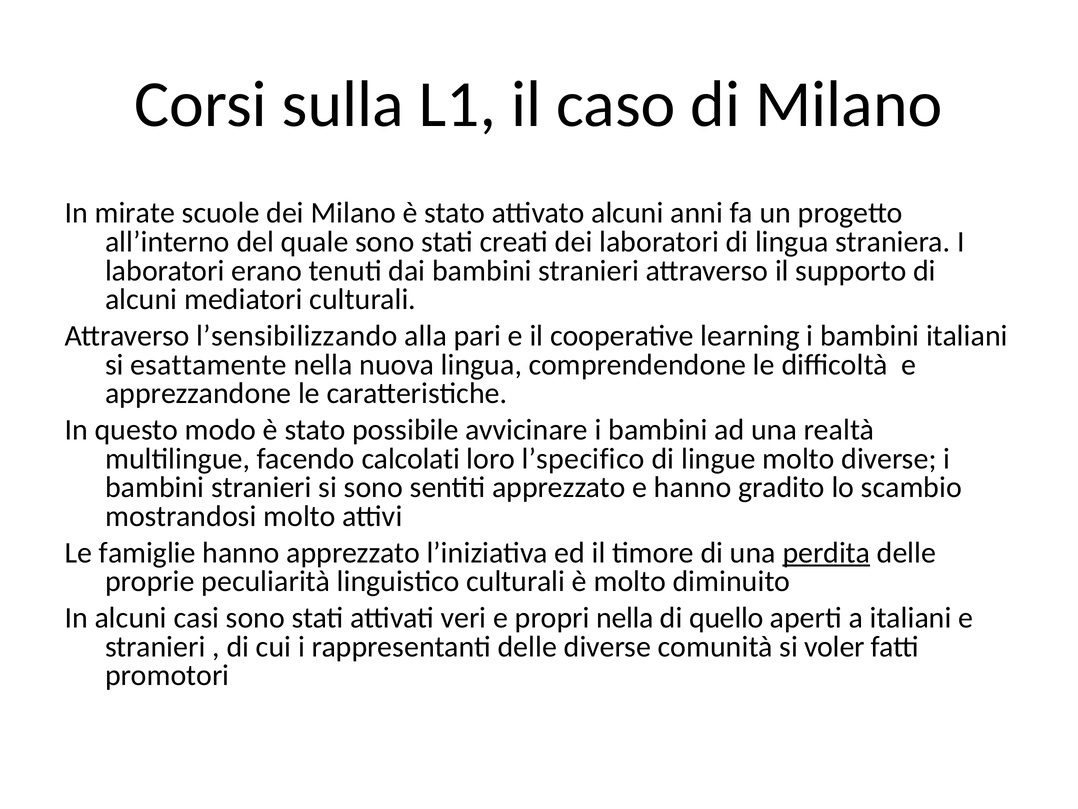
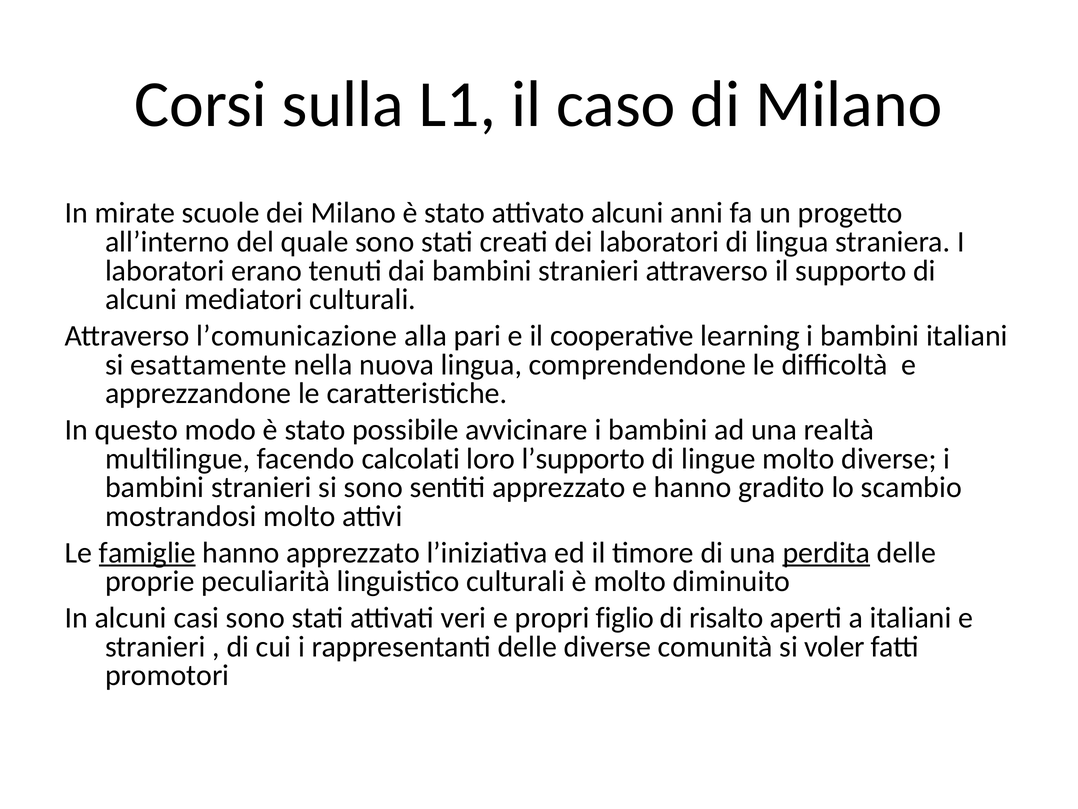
l’sensibilizzando: l’sensibilizzando -> l’comunicazione
l’specifico: l’specifico -> l’supporto
famiglie underline: none -> present
propri nella: nella -> figlio
quello: quello -> risalto
